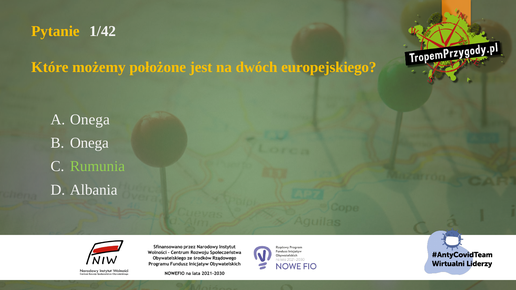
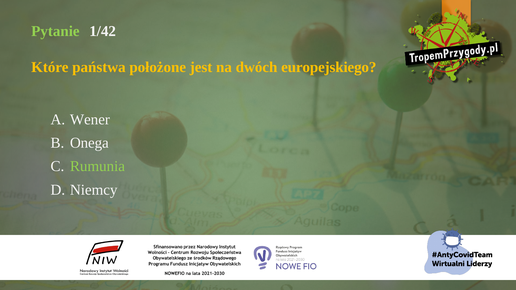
Pytanie colour: yellow -> light green
możemy: możemy -> państwa
A Onega: Onega -> Wener
Albania: Albania -> Niemcy
